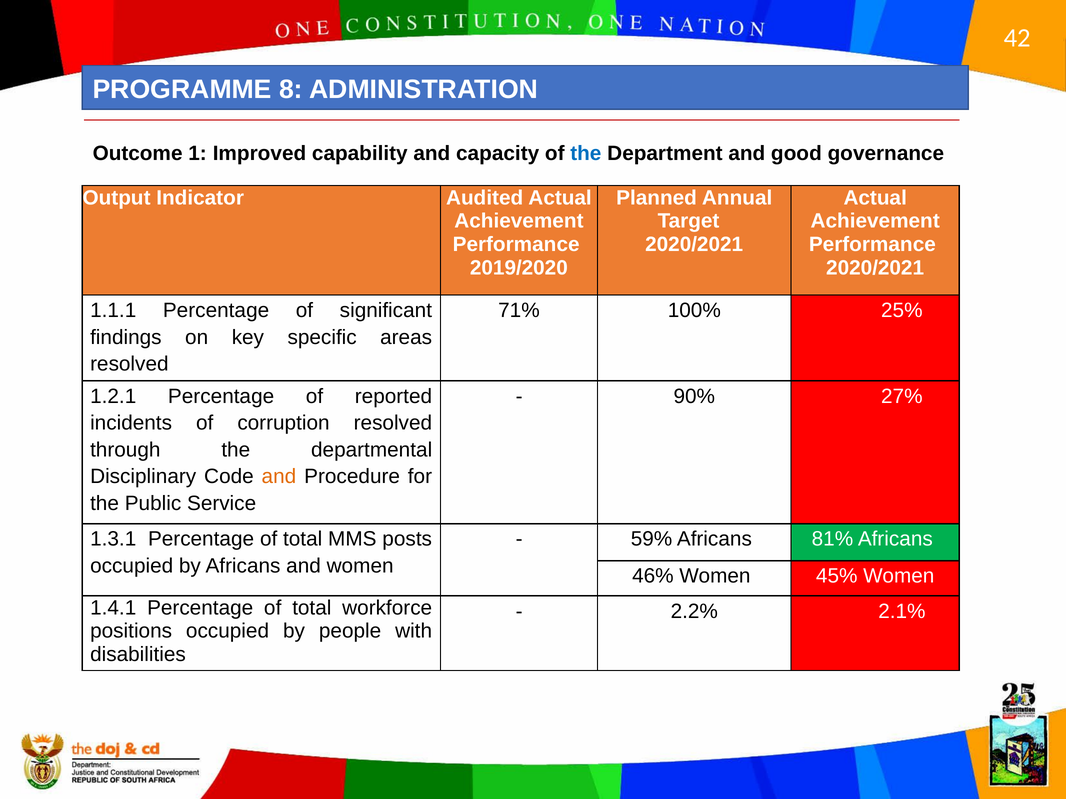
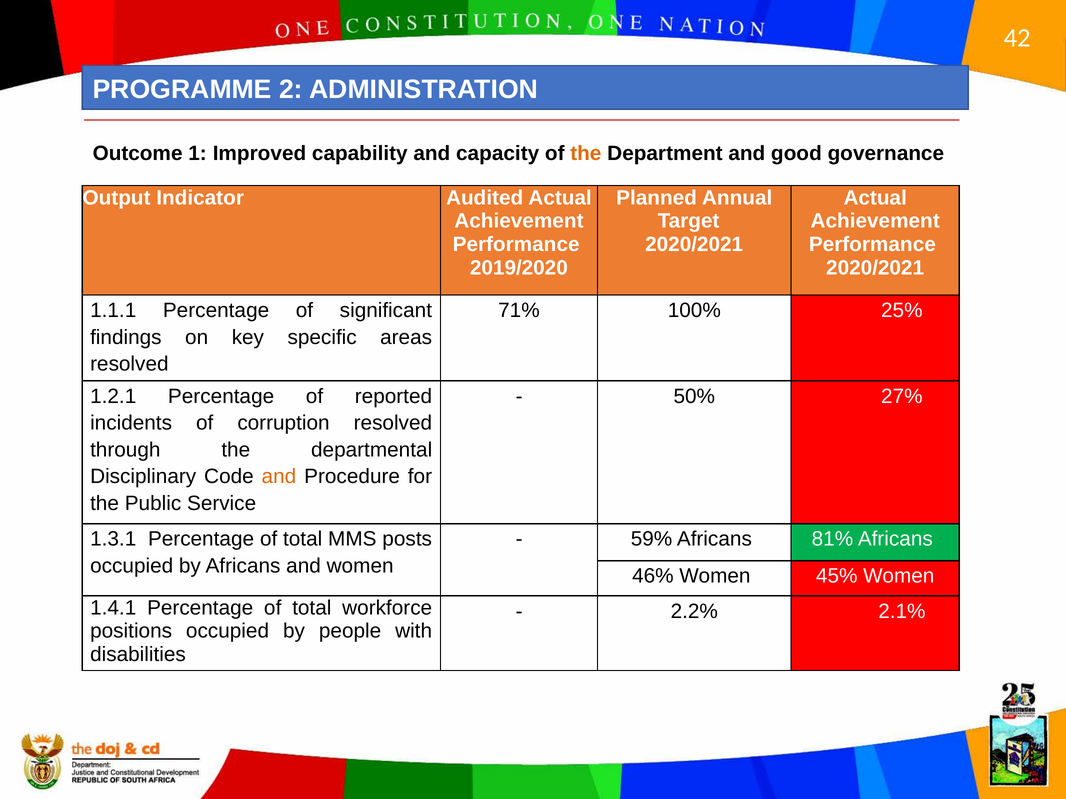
8: 8 -> 2
the at (586, 153) colour: blue -> orange
90%: 90% -> 50%
